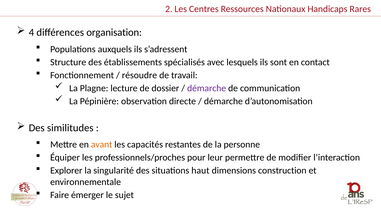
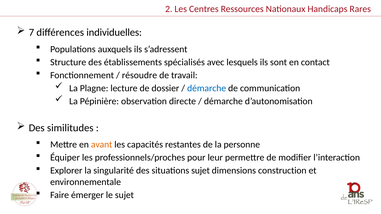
4: 4 -> 7
organisation: organisation -> individuelles
démarche at (207, 88) colour: purple -> blue
situations haut: haut -> sujet
